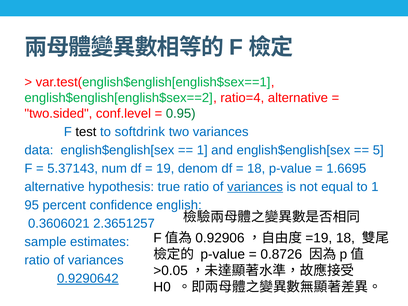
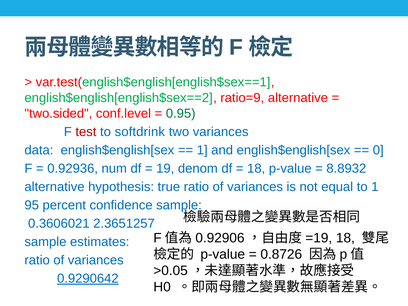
ratio=4: ratio=4 -> ratio=9
test colour: black -> red
5: 5 -> 0
5.37143: 5.37143 -> 0.92936
1.6695: 1.6695 -> 8.8932
variances at (255, 187) underline: present -> none
confidence english: english -> sample
